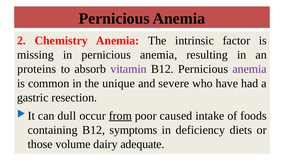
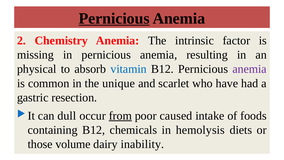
Pernicious at (114, 18) underline: none -> present
proteins: proteins -> physical
vitamin colour: purple -> blue
severe: severe -> scarlet
symptoms: symptoms -> chemicals
deficiency: deficiency -> hemolysis
adequate: adequate -> inability
